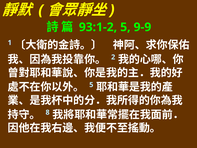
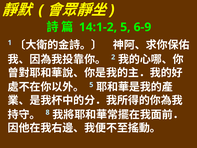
93:1-2: 93:1-2 -> 14:1-2
9-9: 9-9 -> 6-9
